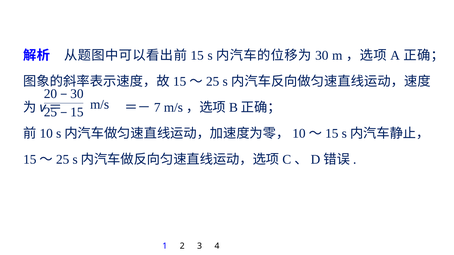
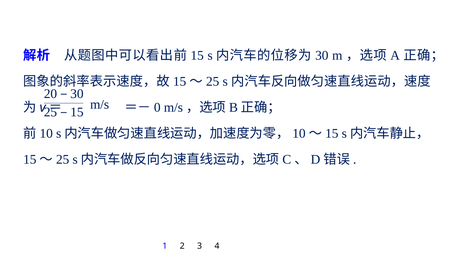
7: 7 -> 0
